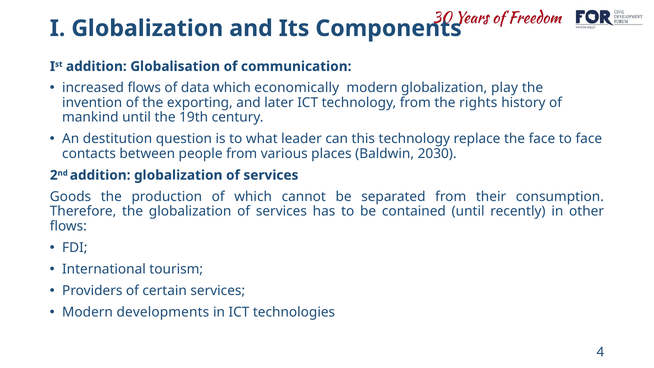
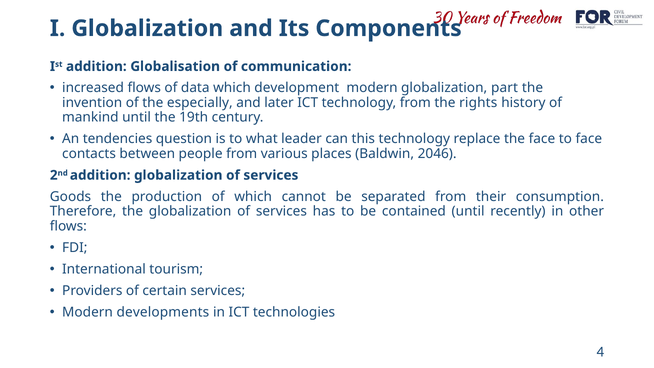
economically: economically -> development
play: play -> part
exporting: exporting -> especially
destitution: destitution -> tendencies
2030: 2030 -> 2046
